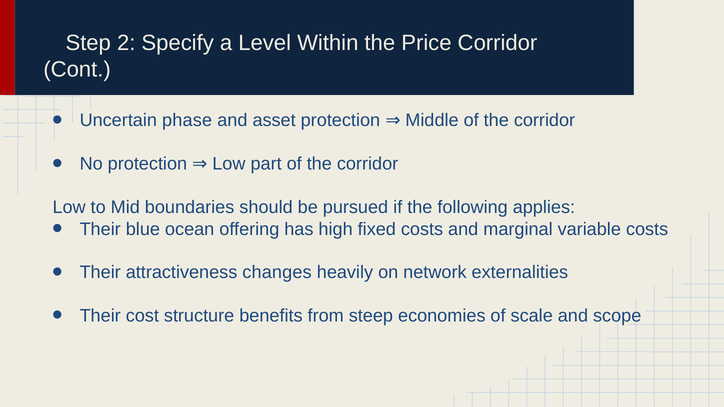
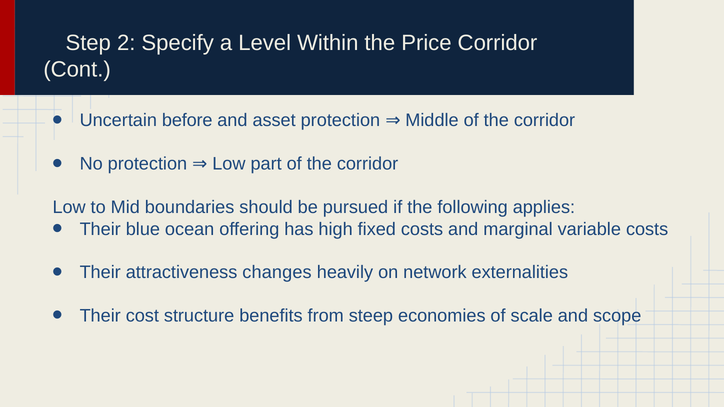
phase: phase -> before
